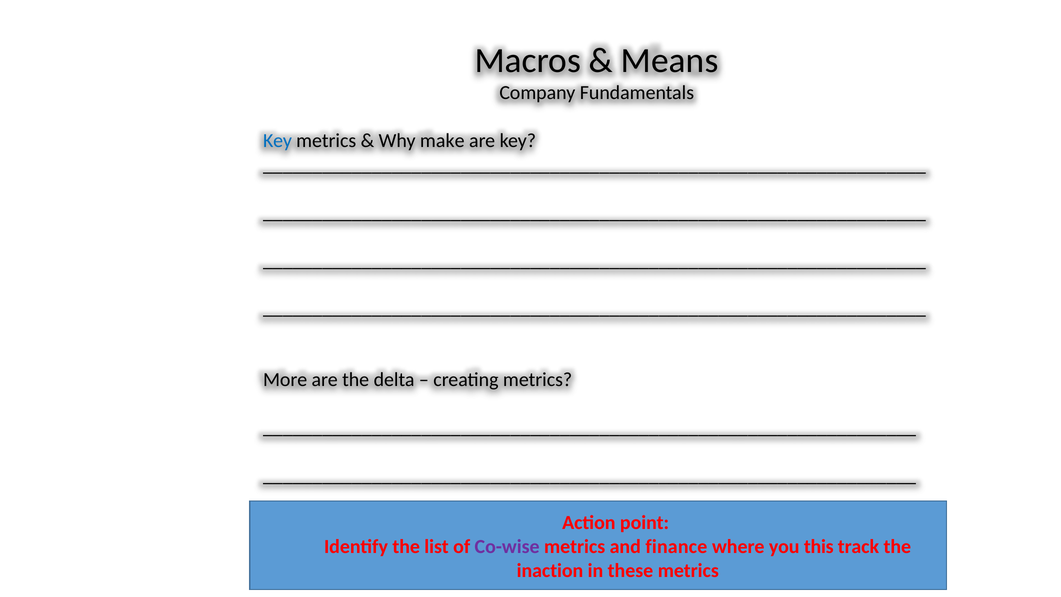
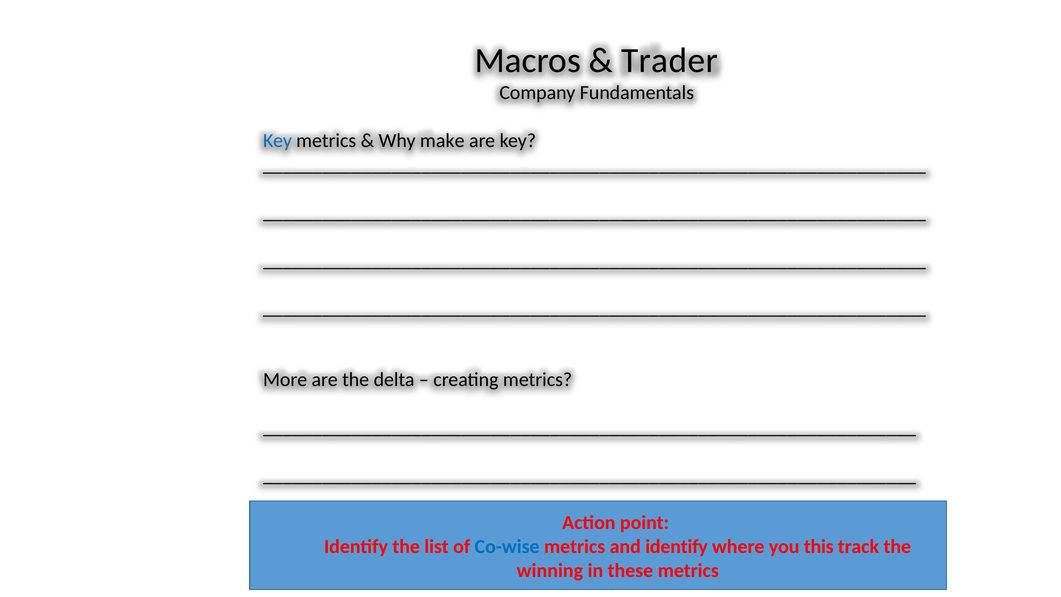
Means: Means -> Trader
Co-wise colour: purple -> blue
and finance: finance -> identify
inaction: inaction -> winning
